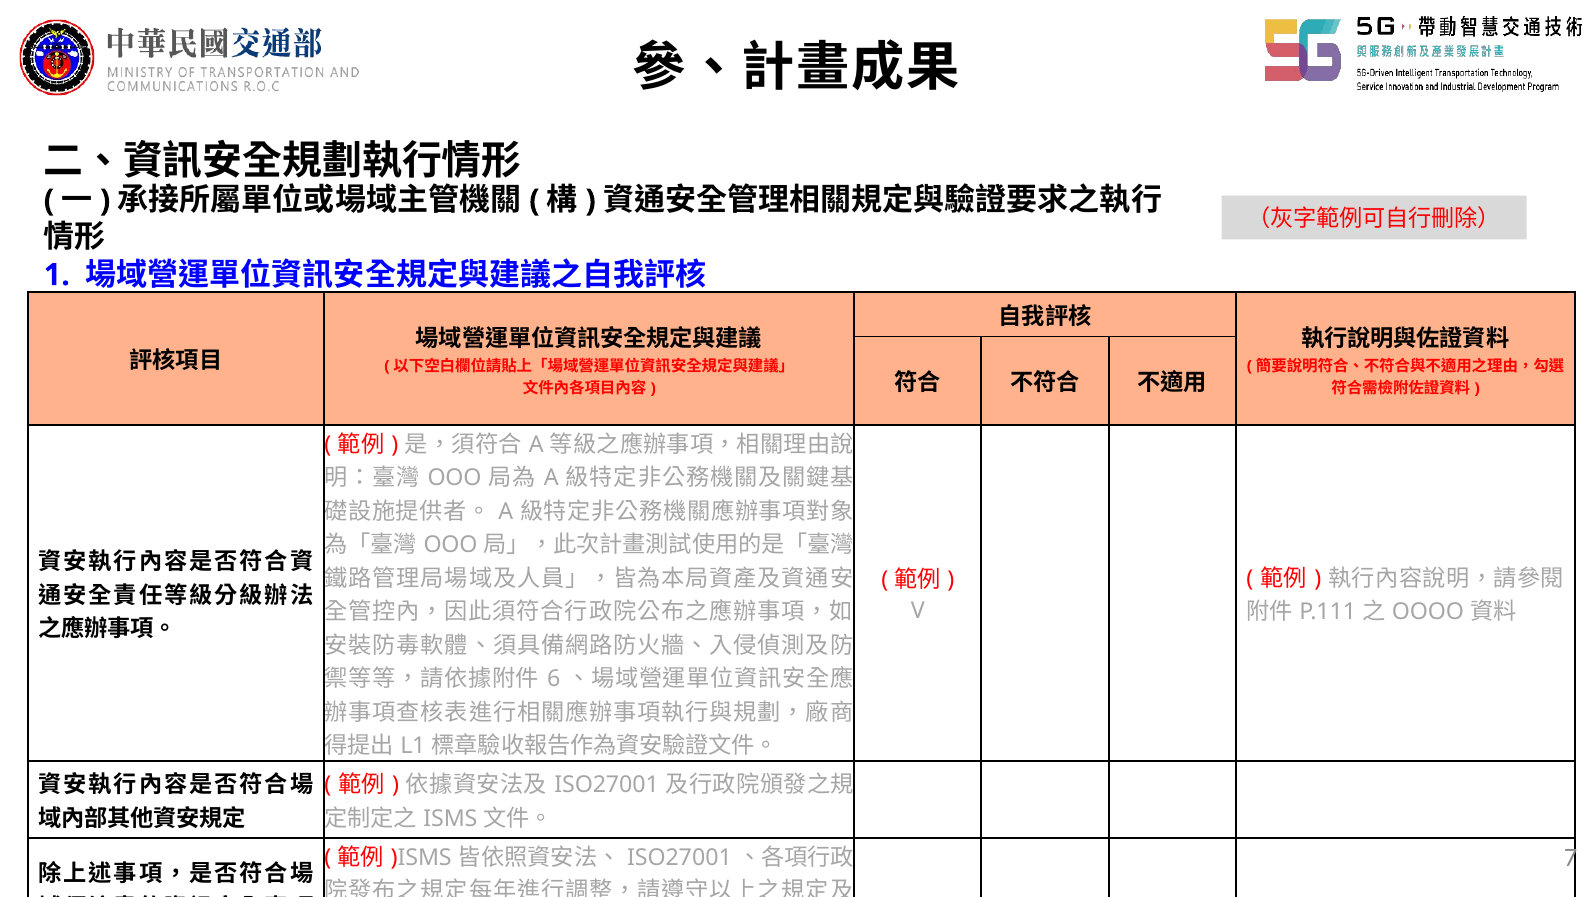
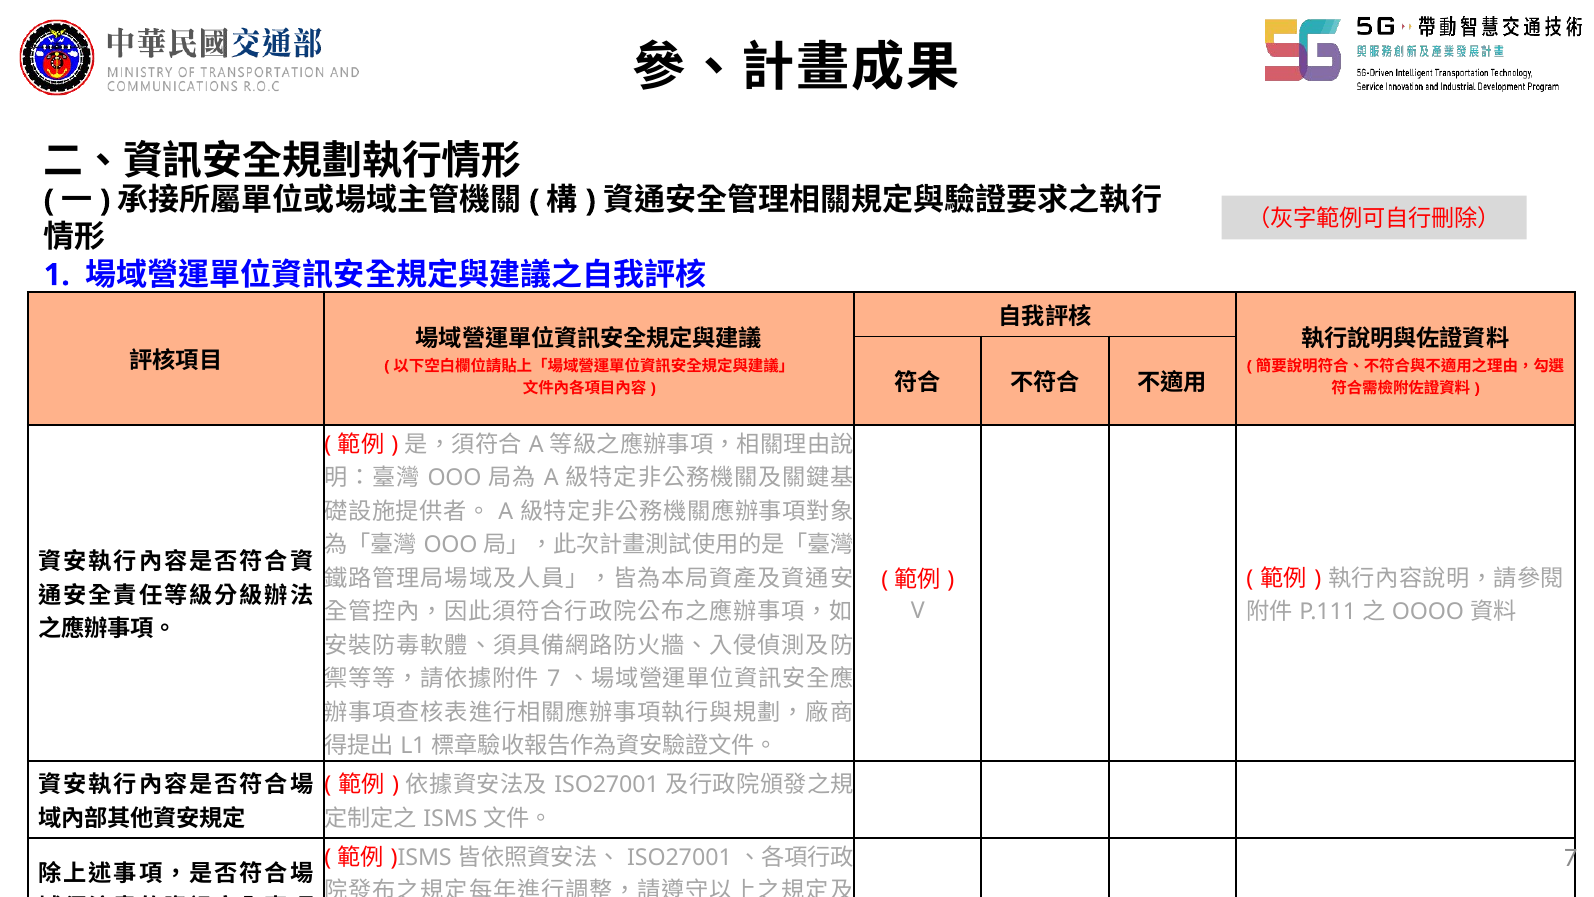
6 at (554, 679): 6 -> 7
